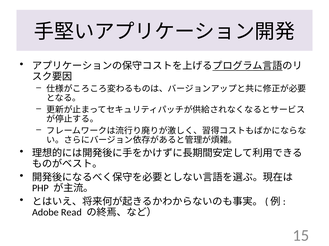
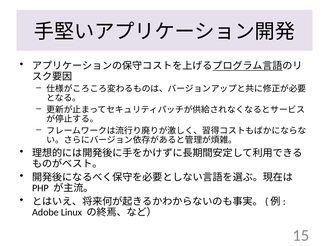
Read: Read -> Linux
